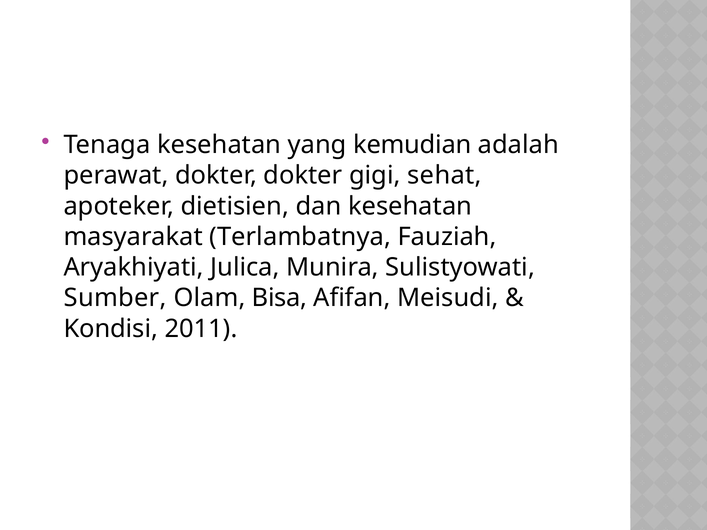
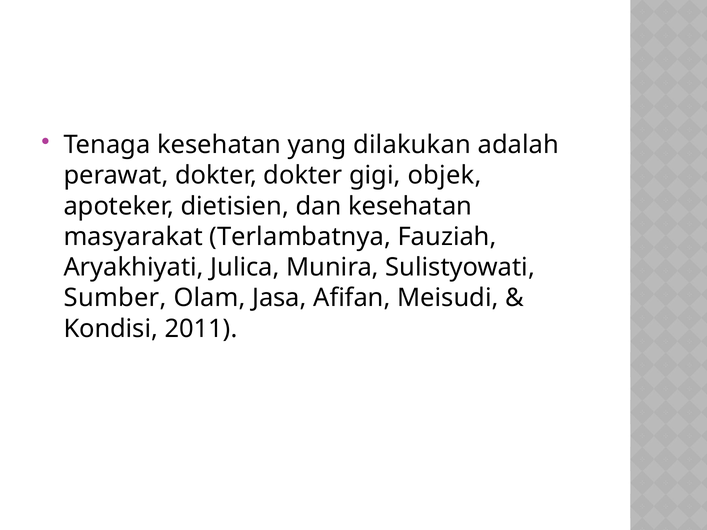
kemudian: kemudian -> dilakukan
sehat: sehat -> objek
Bisa: Bisa -> Jasa
